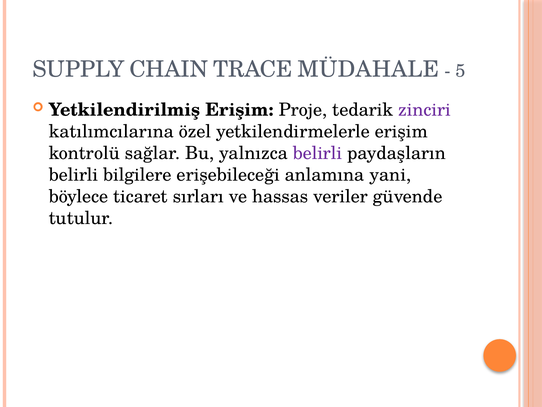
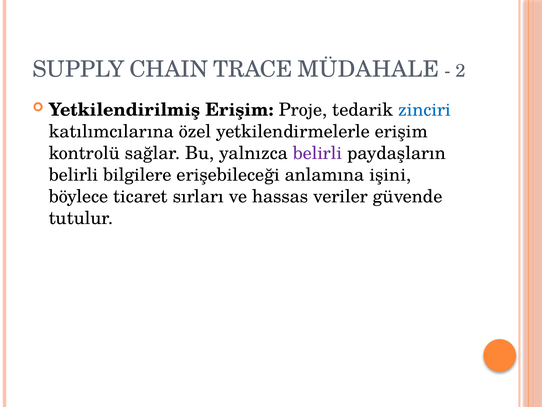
5: 5 -> 2
zinciri colour: purple -> blue
yani: yani -> işini
